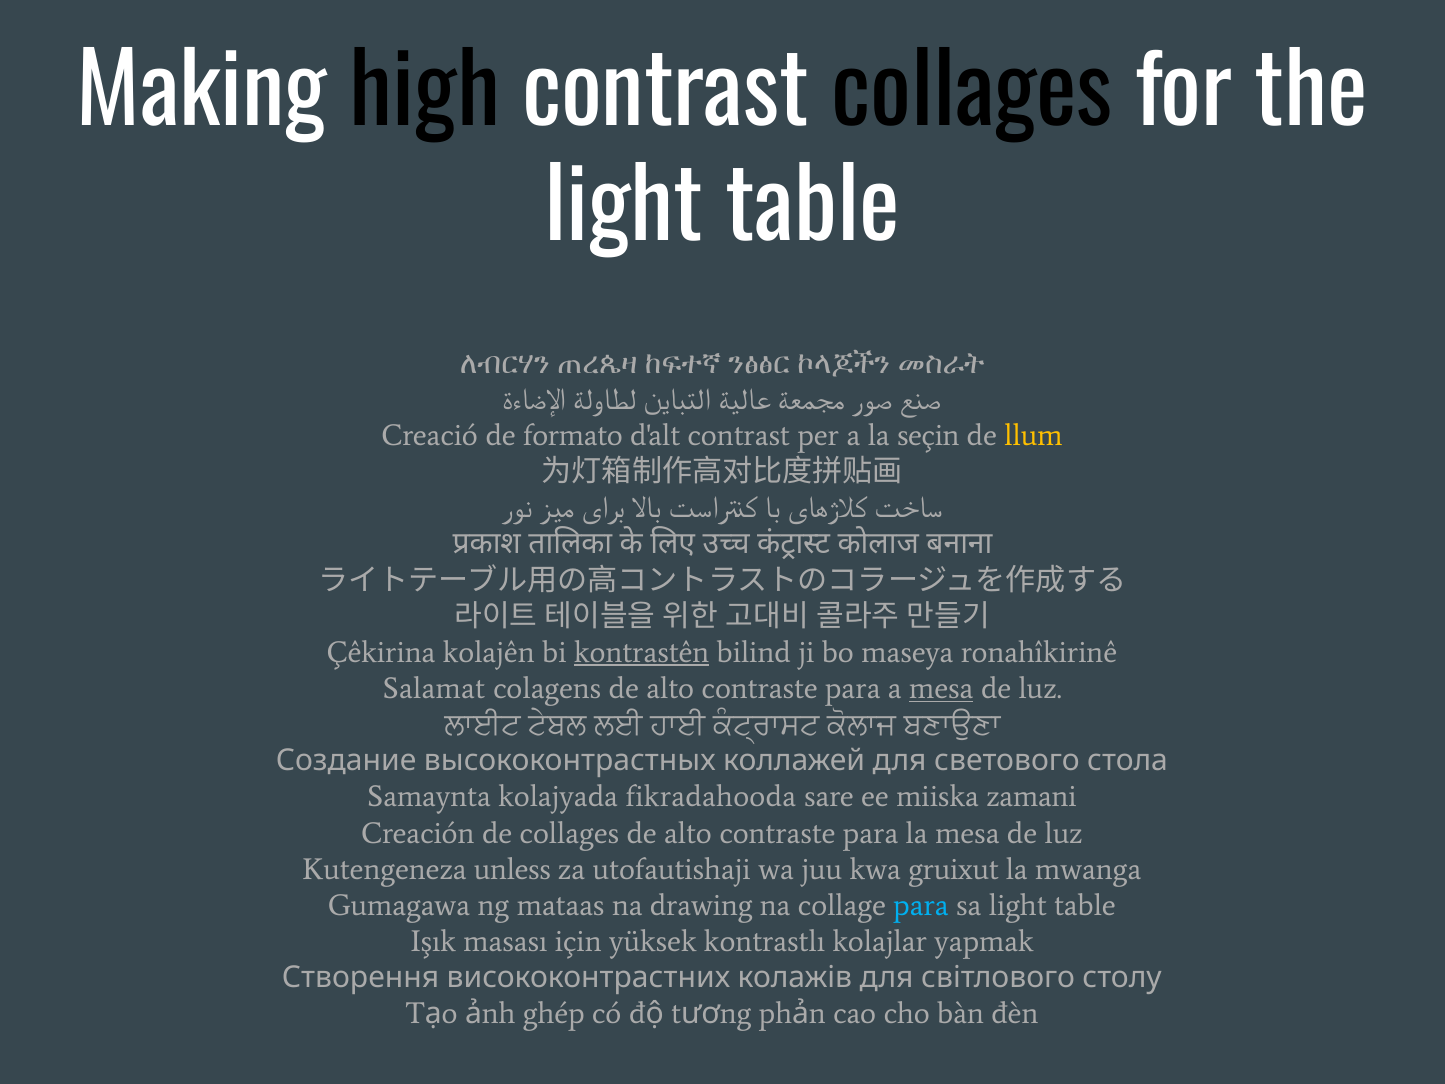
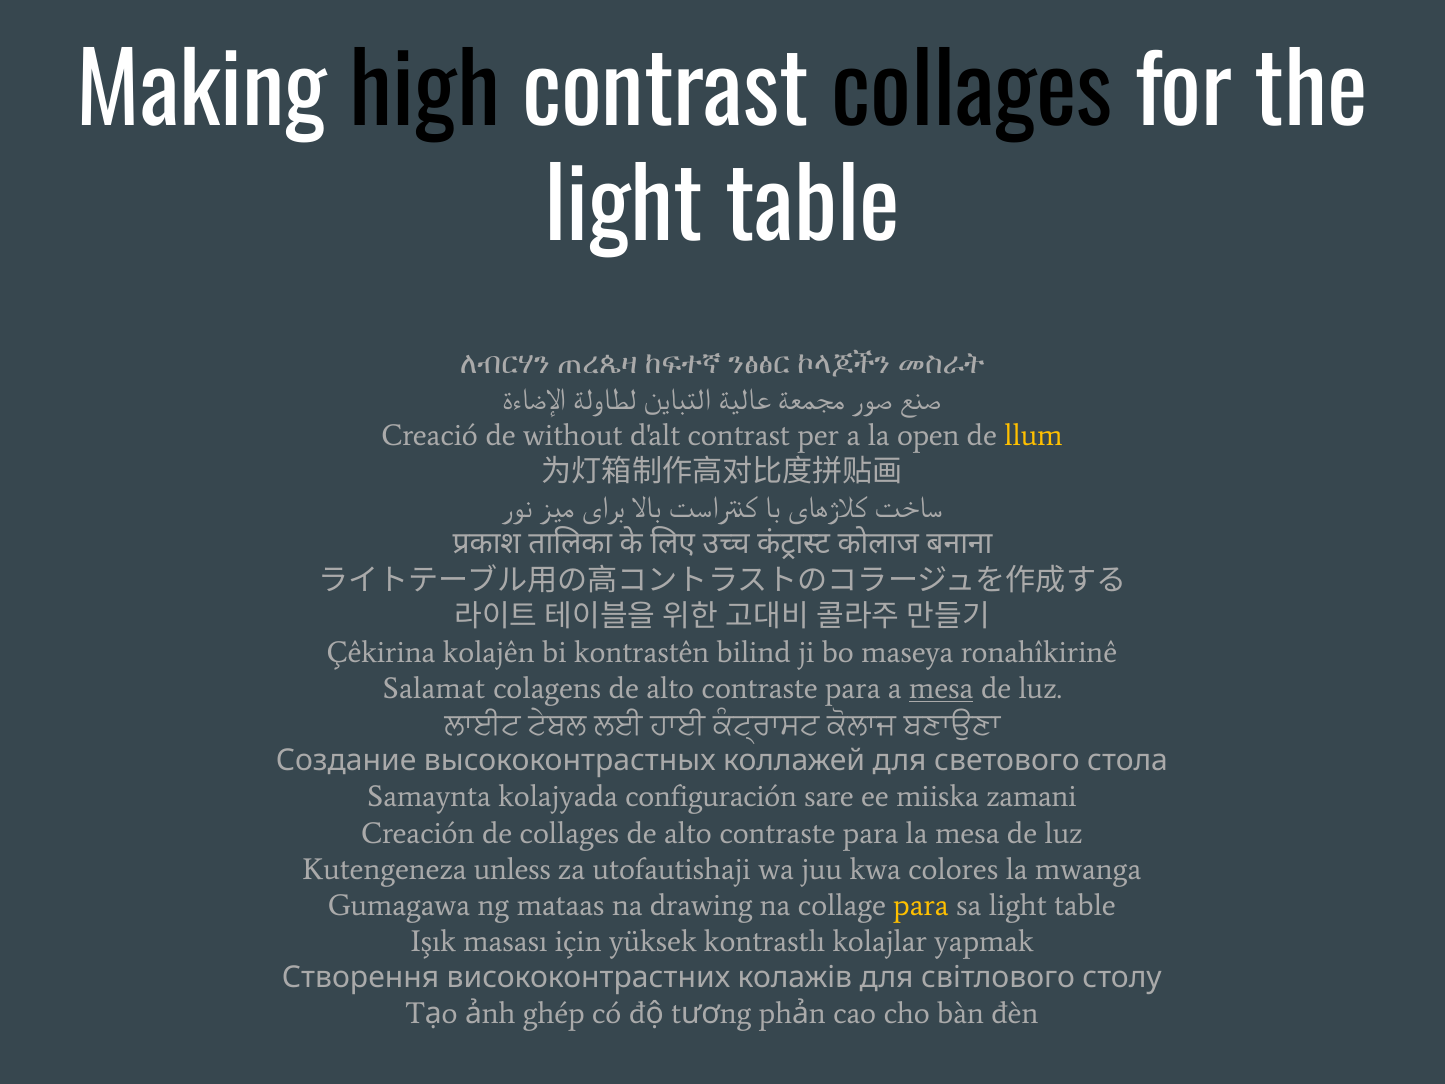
formato: formato -> without
seçin: seçin -> open
kontrastên underline: present -> none
fikradahooda: fikradahooda -> configuración
gruixut: gruixut -> colores
para at (921, 905) colour: light blue -> yellow
